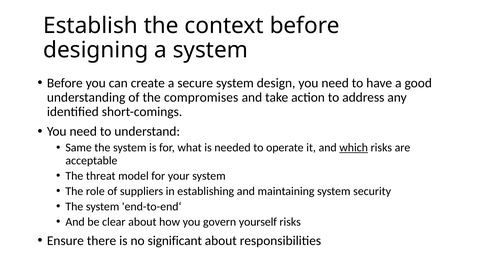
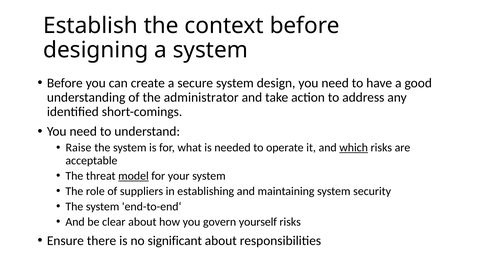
compromises: compromises -> administrator
Same: Same -> Raise
model underline: none -> present
